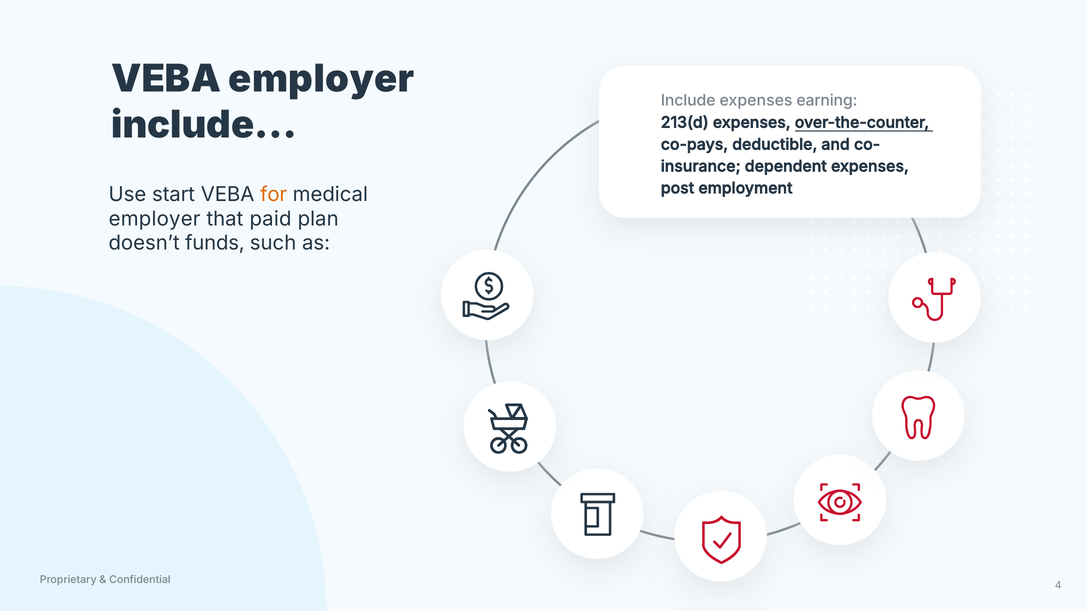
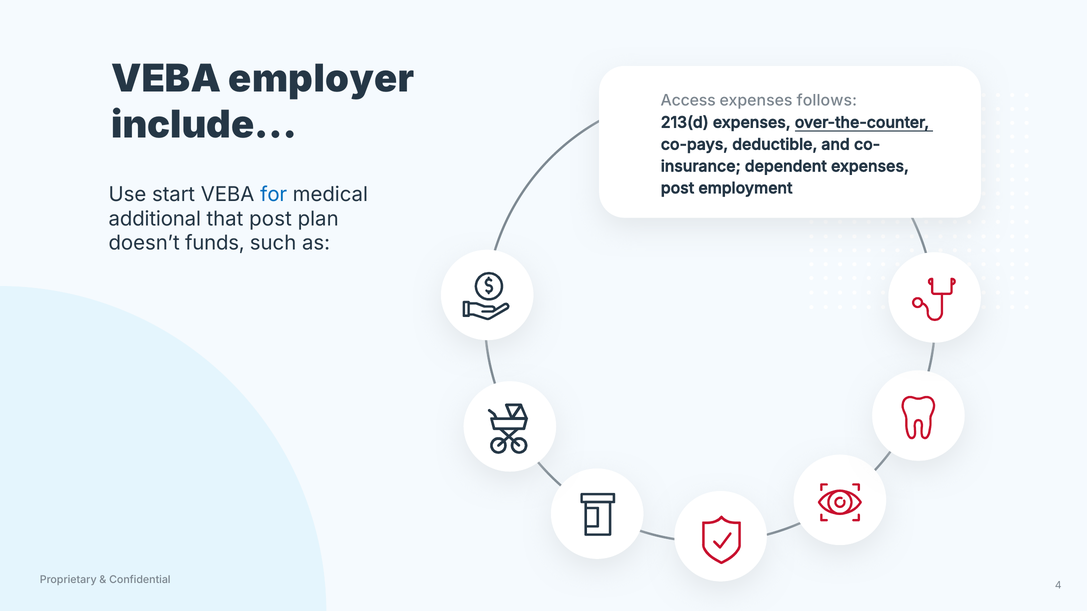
Include: Include -> Access
earning: earning -> follows
for colour: orange -> blue
employer at (155, 219): employer -> additional
that paid: paid -> post
